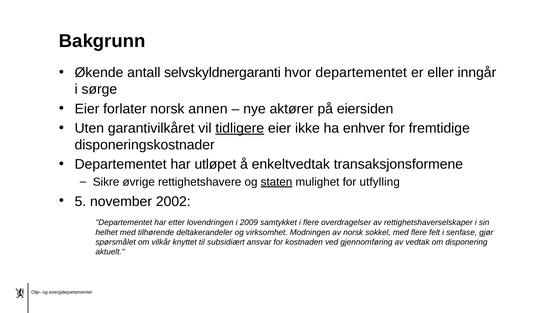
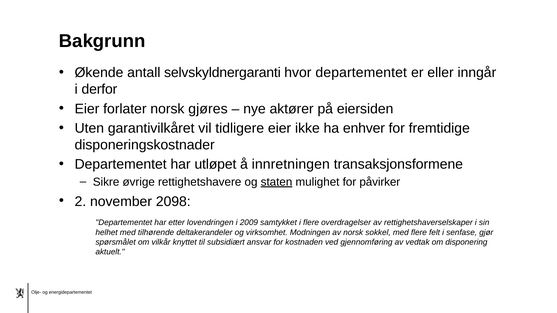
sørge: sørge -> derfor
annen: annen -> gjøres
tidligere underline: present -> none
enkeltvedtak: enkeltvedtak -> innretningen
utfylling: utfylling -> påvirker
5: 5 -> 2
2002: 2002 -> 2098
